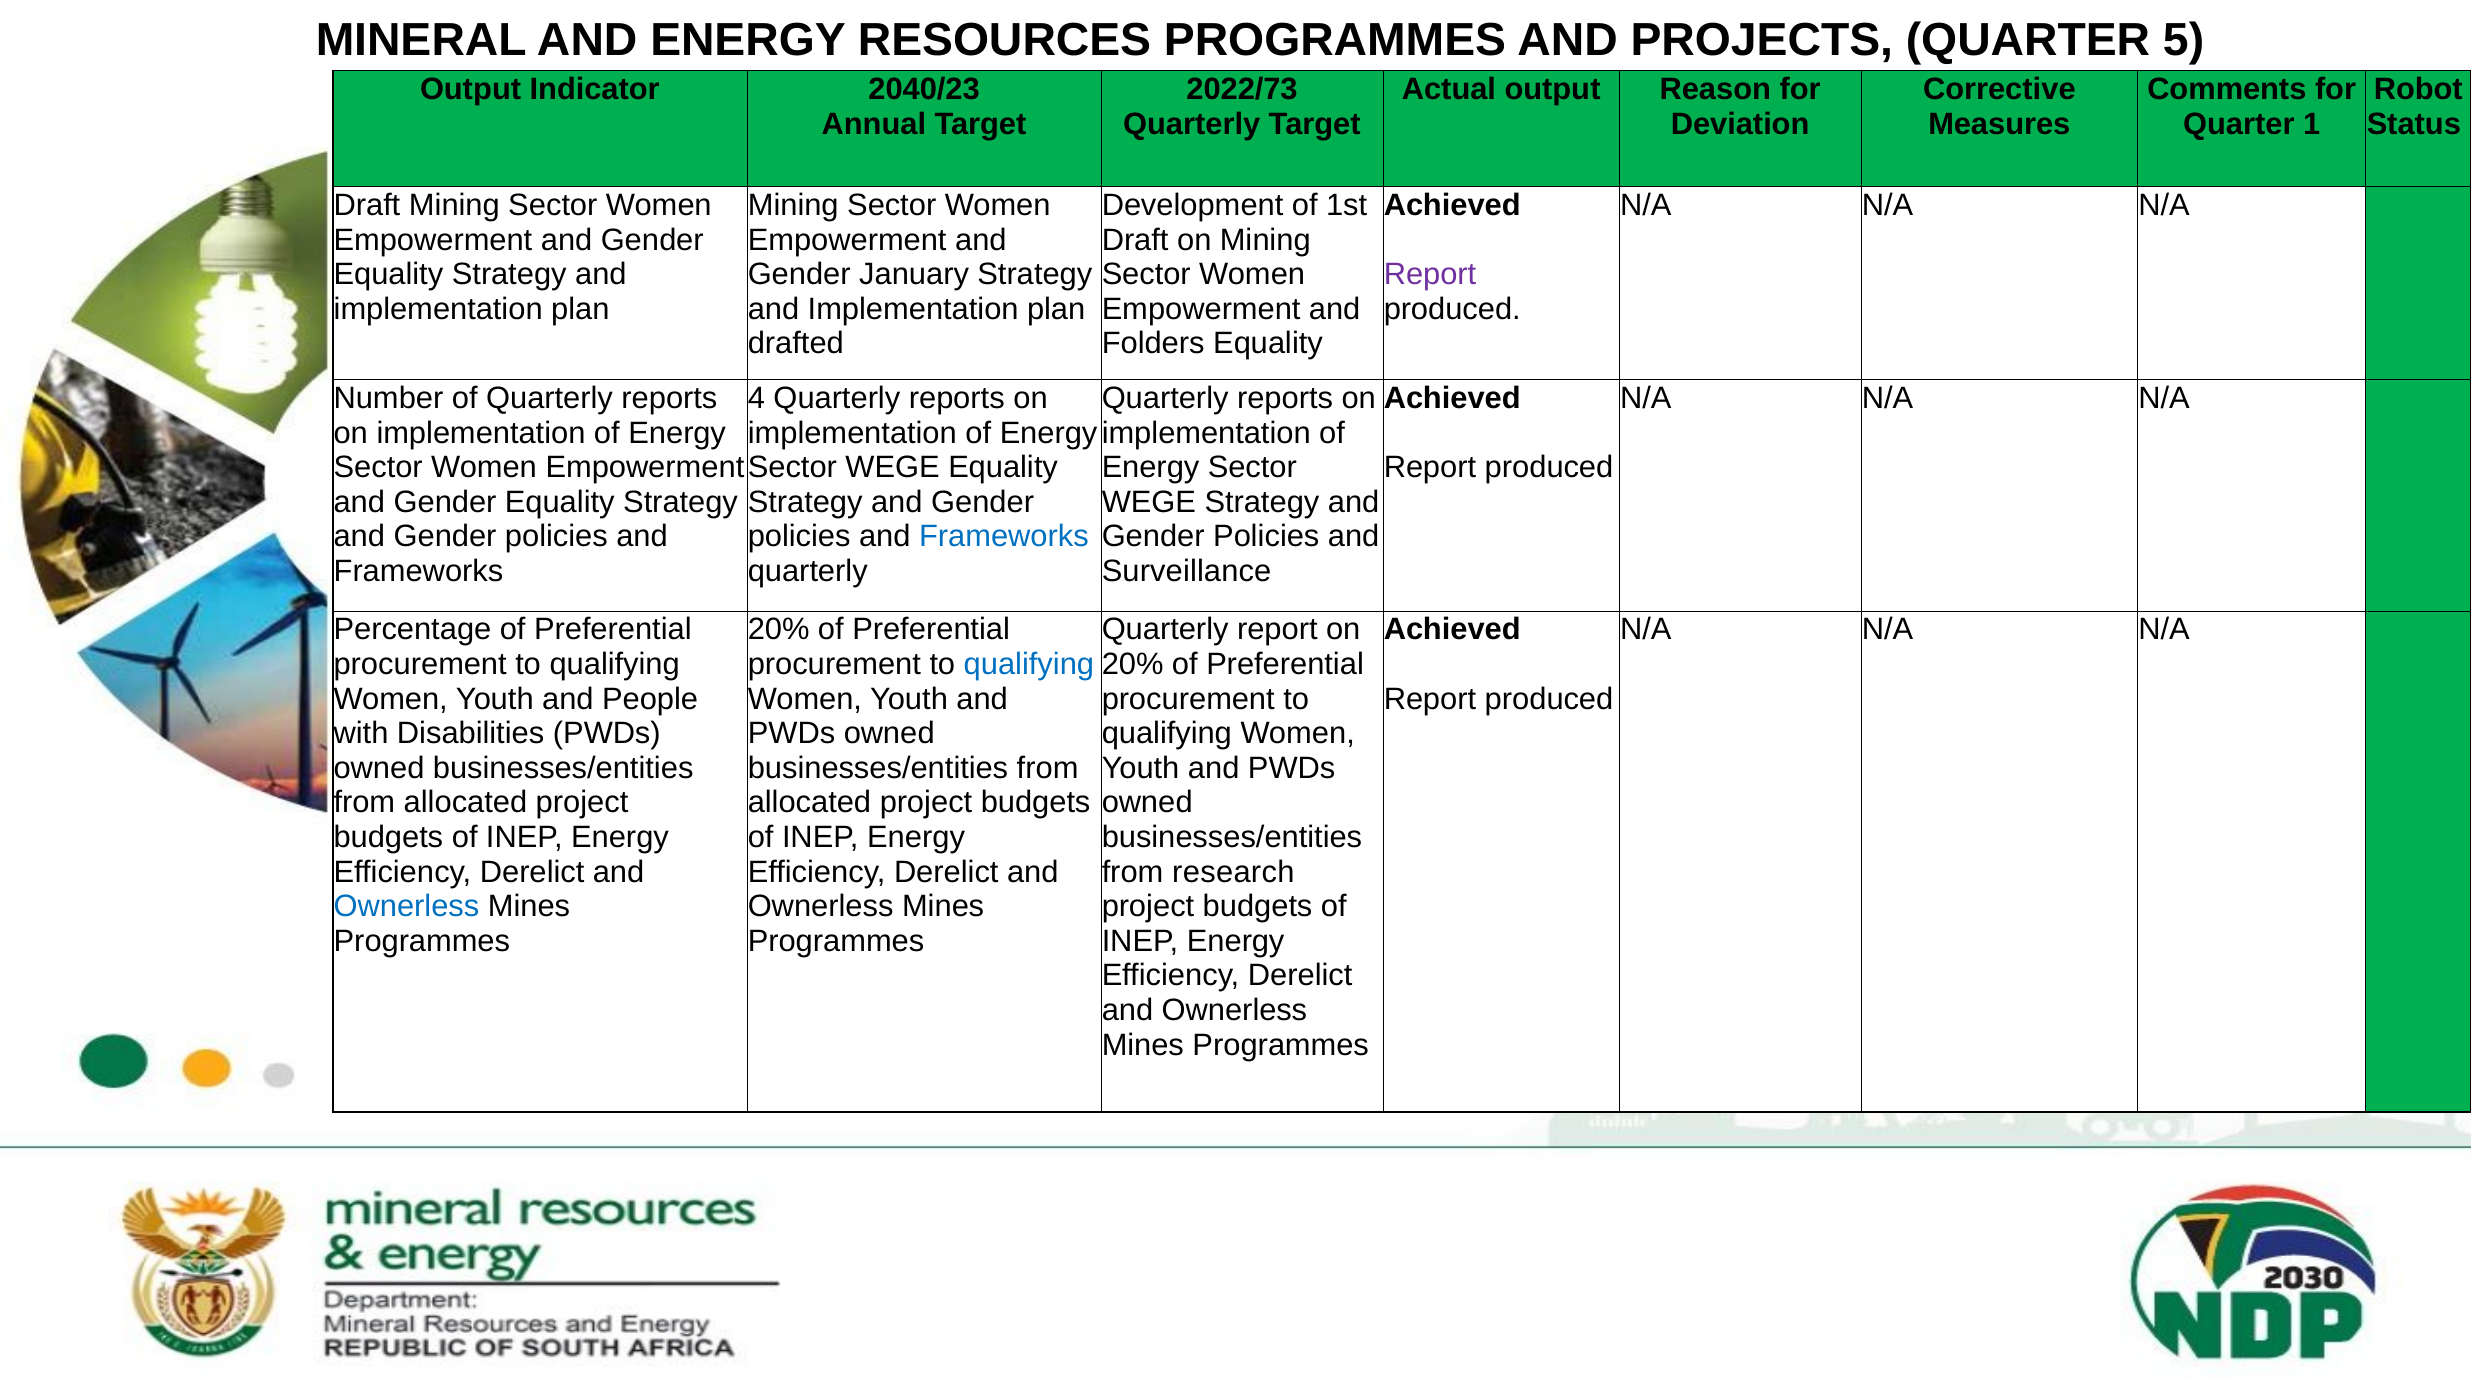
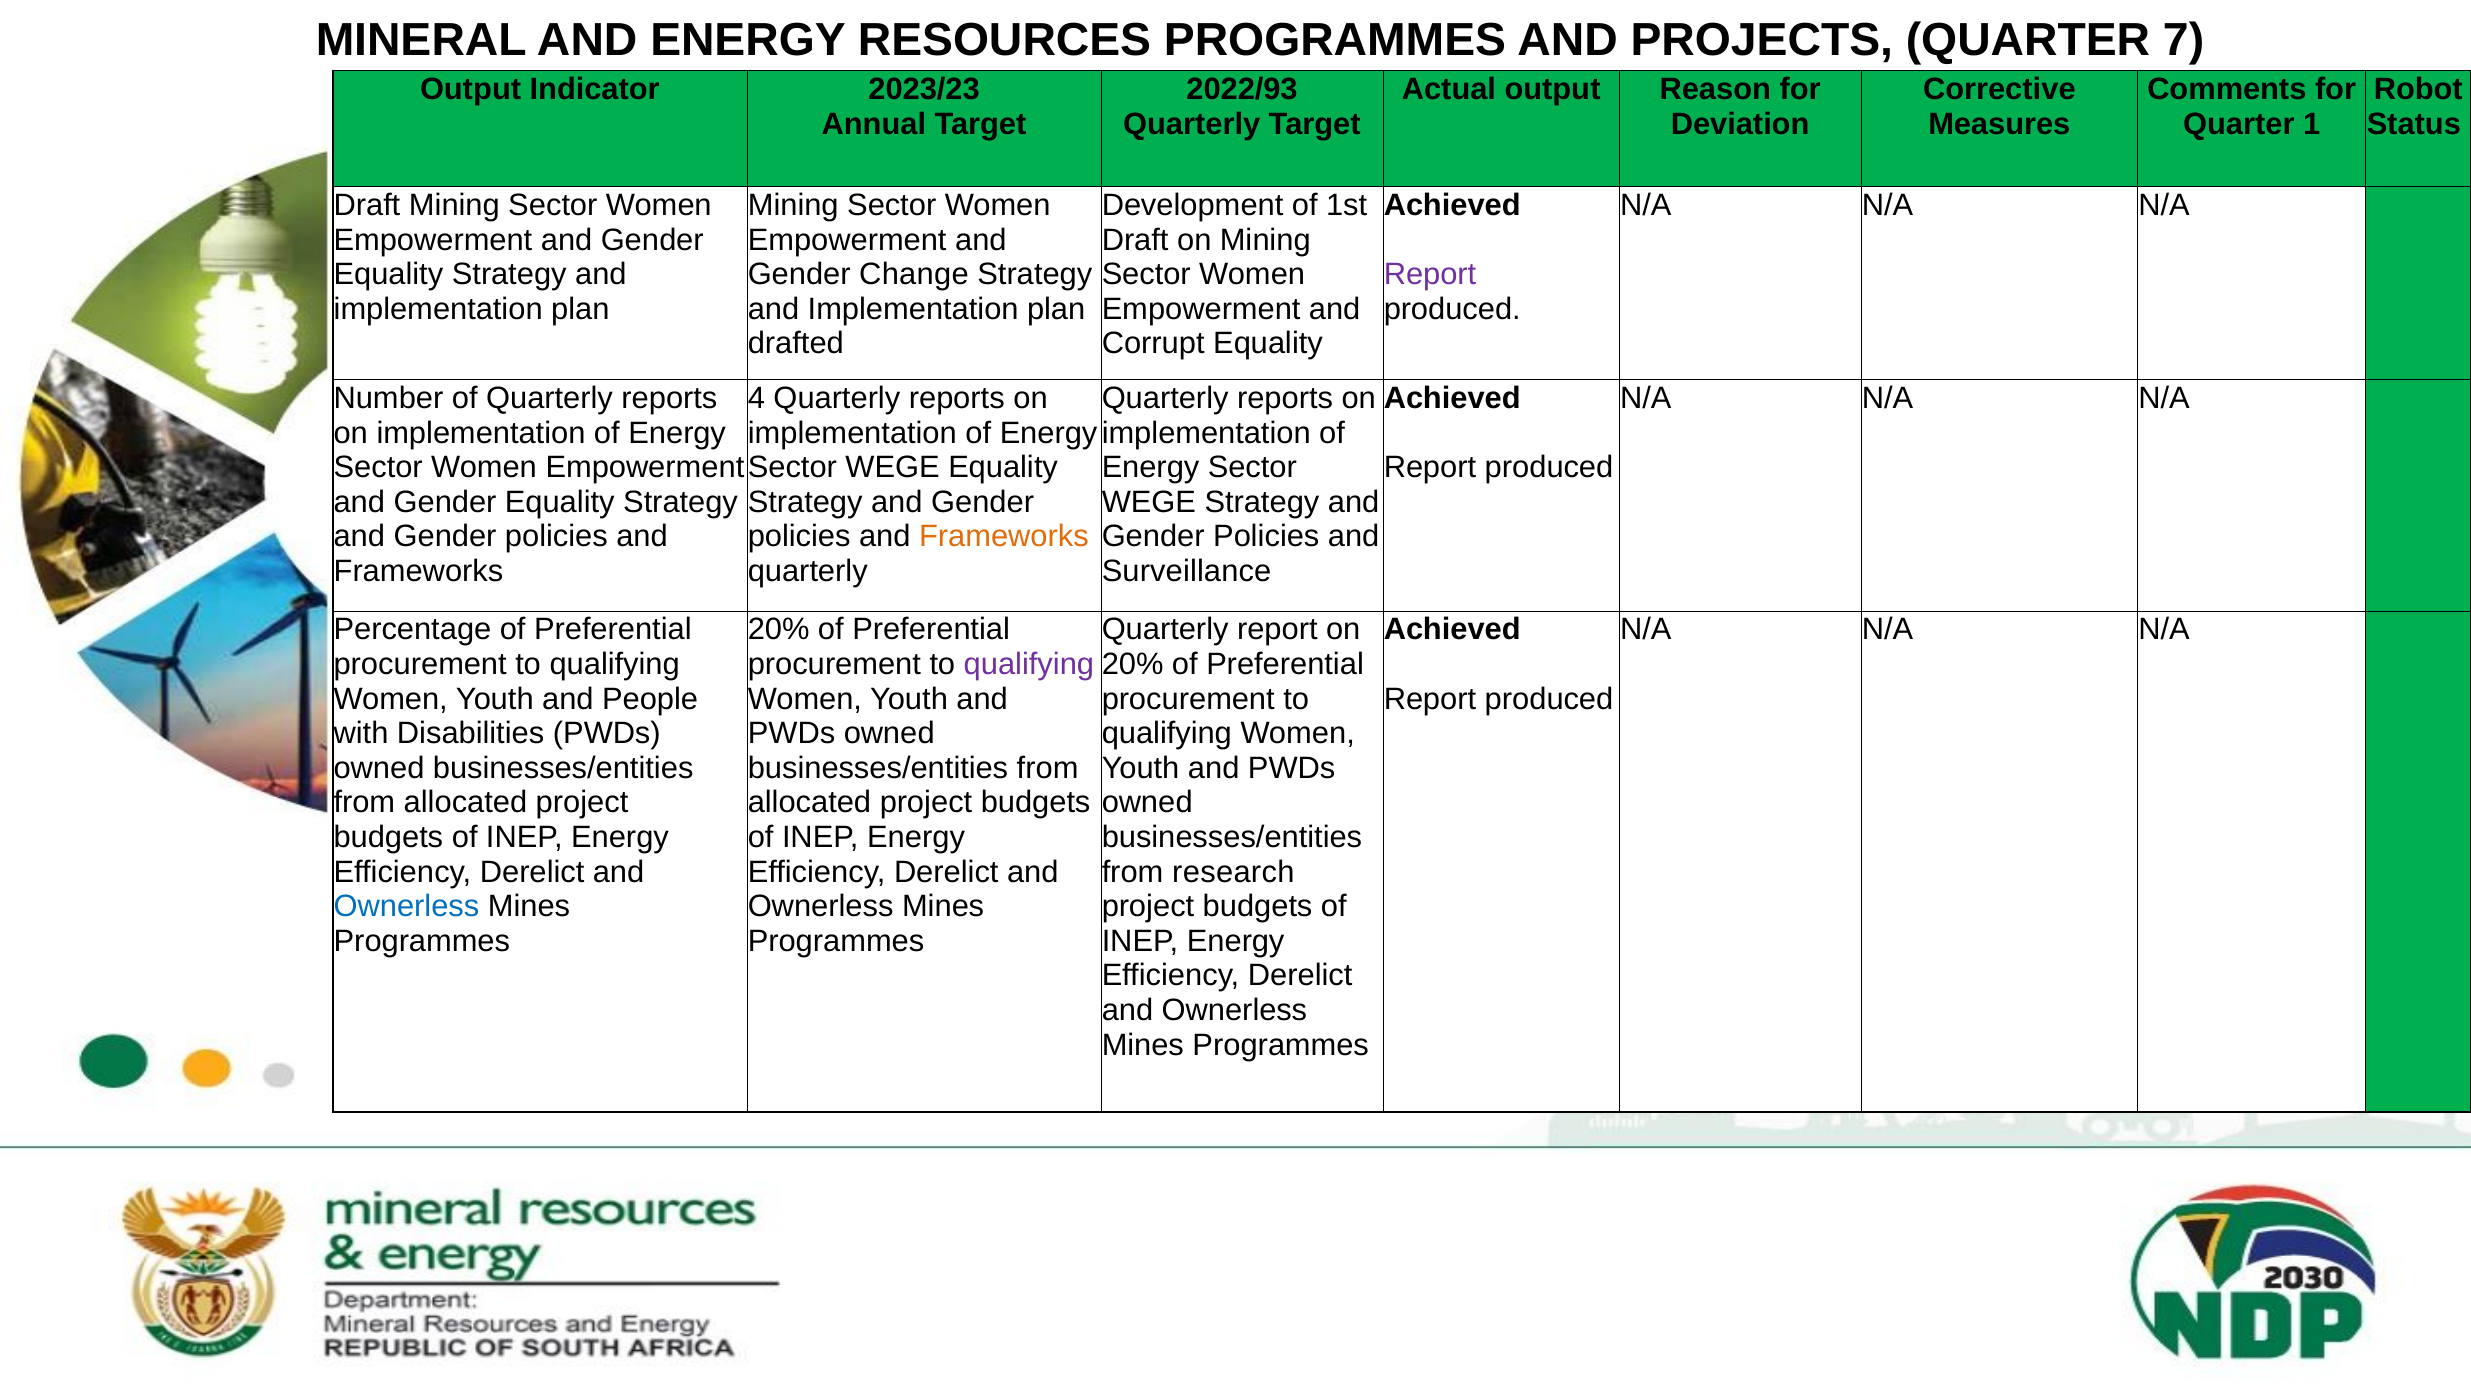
5: 5 -> 7
2040/23: 2040/23 -> 2023/23
2022/73: 2022/73 -> 2022/93
January: January -> Change
Folders: Folders -> Corrupt
Frameworks at (1004, 537) colour: blue -> orange
qualifying at (1029, 664) colour: blue -> purple
